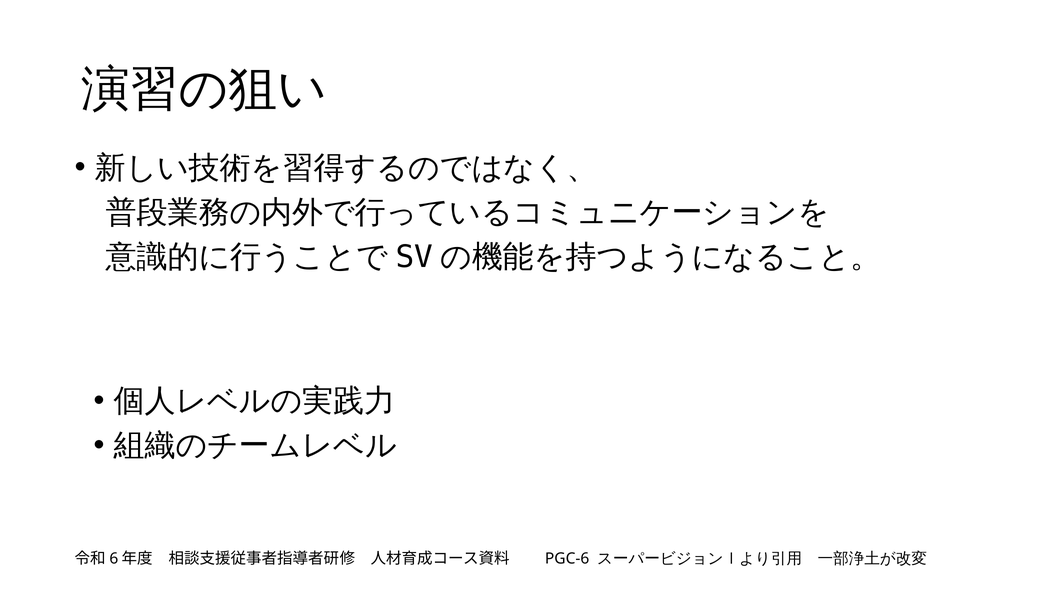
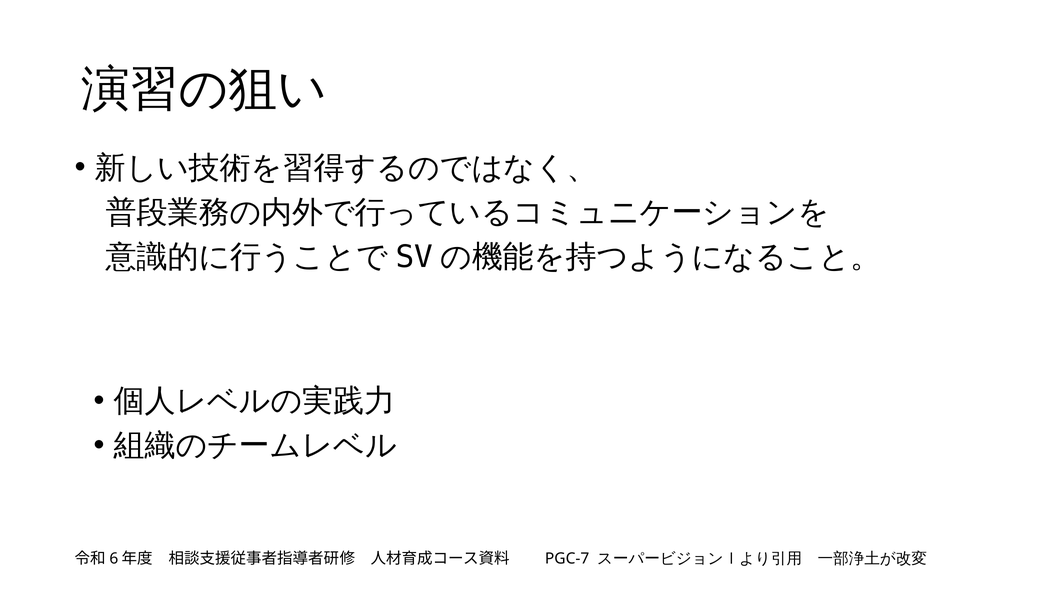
PGC-6: PGC-6 -> PGC-7
